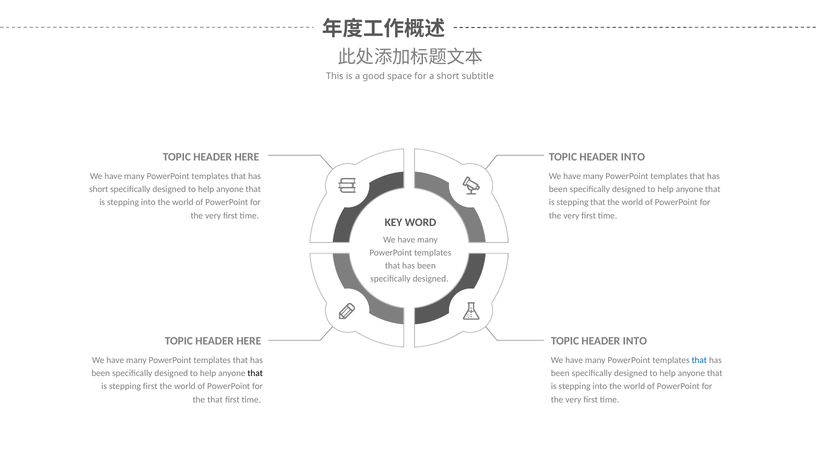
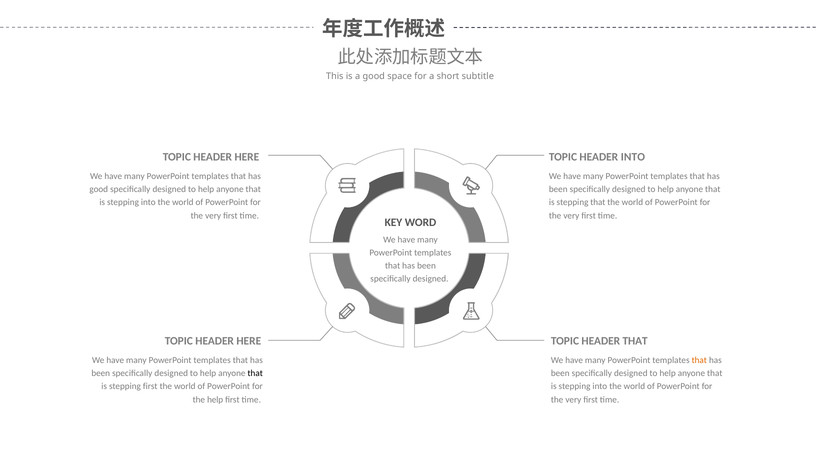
short at (99, 189): short -> good
INTO at (635, 341): INTO -> THAT
that at (699, 360) colour: blue -> orange
the that: that -> help
